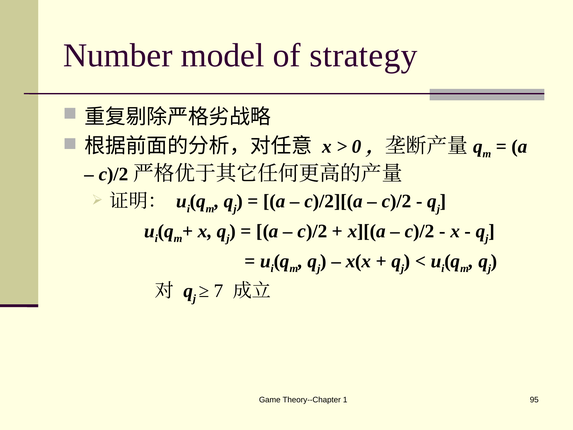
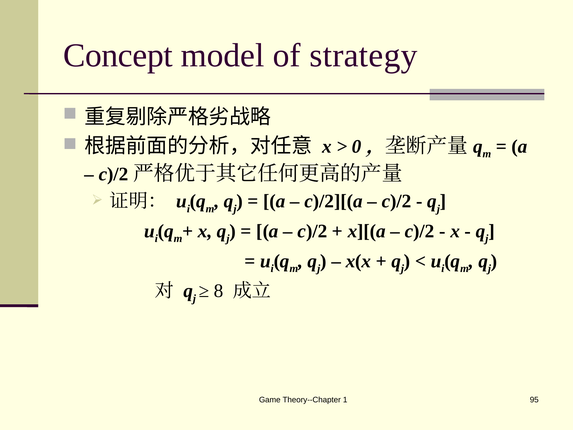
Number: Number -> Concept
7: 7 -> 8
